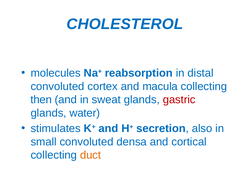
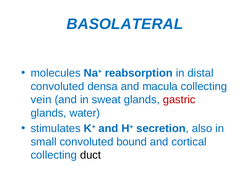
CHOLESTEROL: CHOLESTEROL -> BASOLATERAL
cortex: cortex -> densa
then: then -> vein
densa: densa -> bound
duct colour: orange -> black
